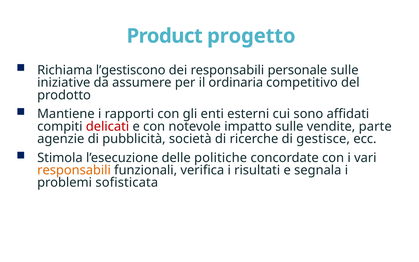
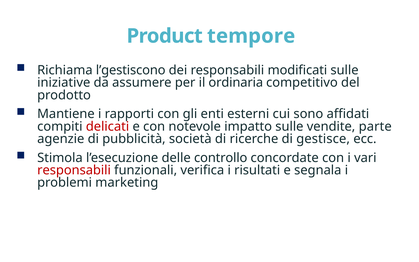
progetto: progetto -> tempore
personale: personale -> modificati
politiche: politiche -> controllo
responsabili at (74, 170) colour: orange -> red
sofisticata: sofisticata -> marketing
